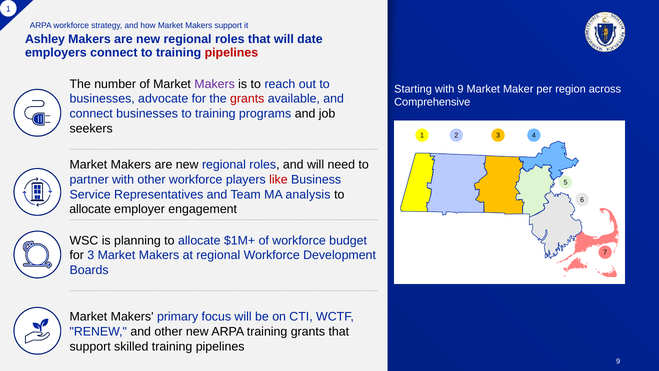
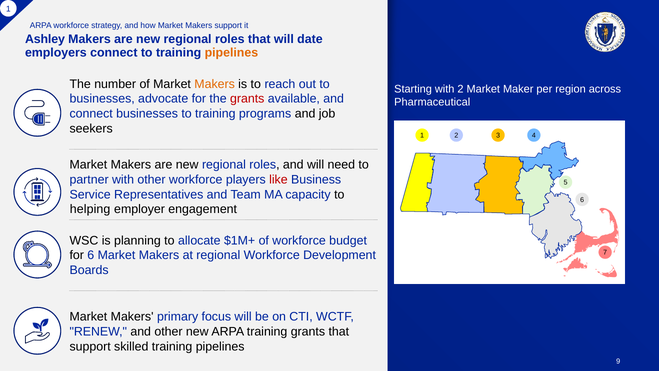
pipelines at (231, 53) colour: red -> orange
Makers at (215, 84) colour: purple -> orange
with 9: 9 -> 2
Comprehensive: Comprehensive -> Pharmaceutical
analysis: analysis -> capacity
allocate at (90, 209): allocate -> helping
for 3: 3 -> 6
